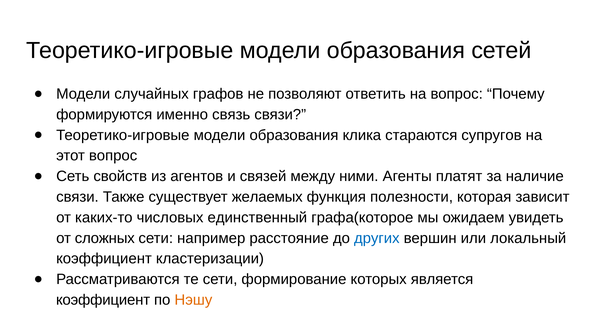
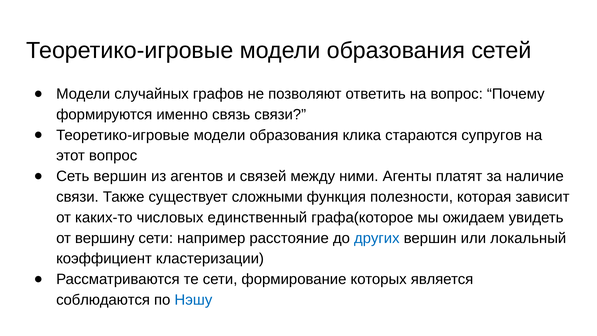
Сеть свойств: свойств -> вершин
желаемых: желаемых -> сложными
сложных: сложных -> вершину
коэффициент at (103, 300): коэффициент -> соблюдаются
Нэшу colour: orange -> blue
